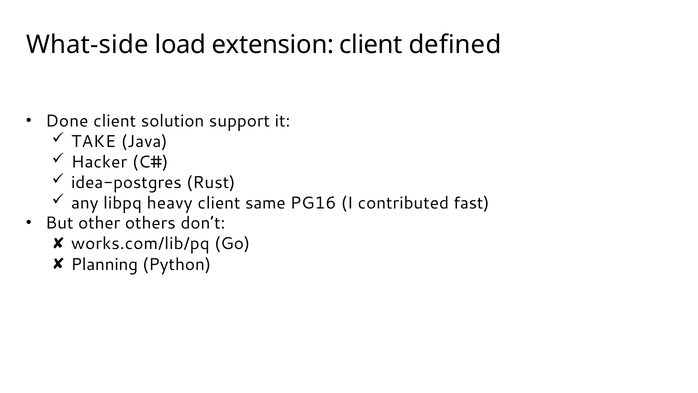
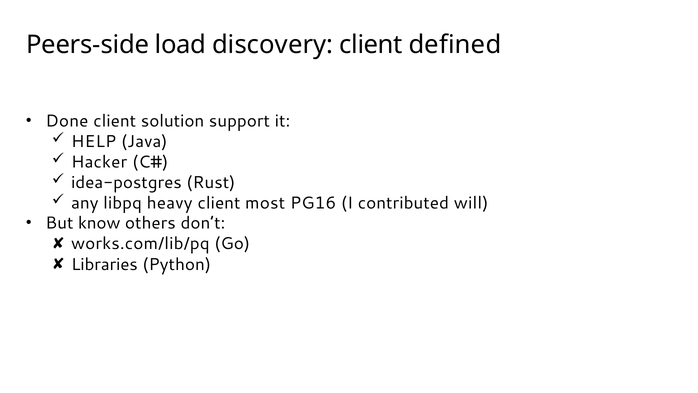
What-side: What-side -> Peers-side
extension: extension -> discovery
TAKE: TAKE -> HELP
same: same -> most
fast: fast -> will
other: other -> know
Planning: Planning -> Libraries
